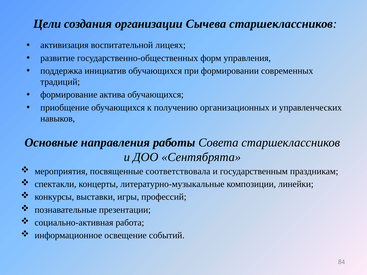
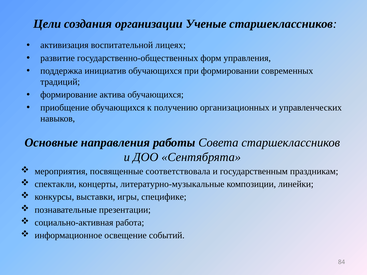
Сычева: Сычева -> Ученые
профессий: профессий -> специфике
